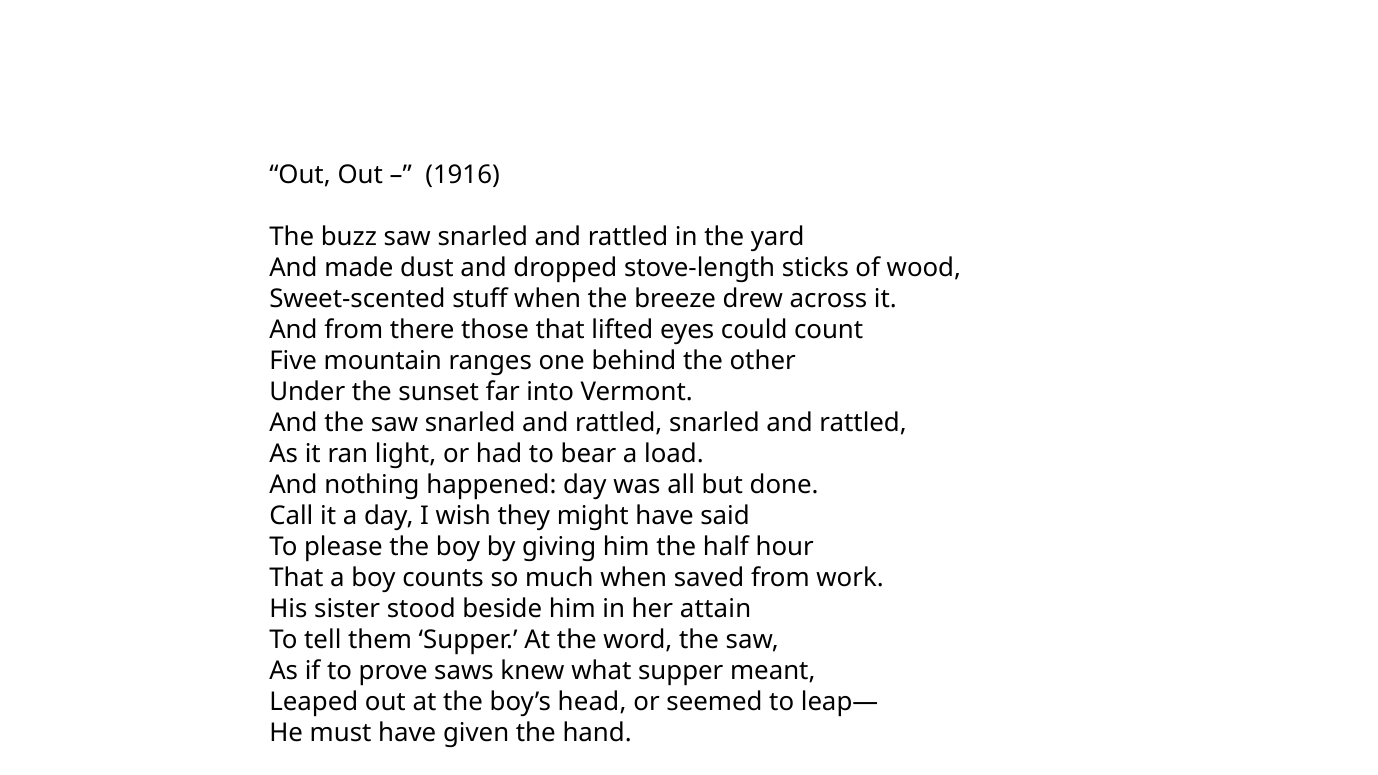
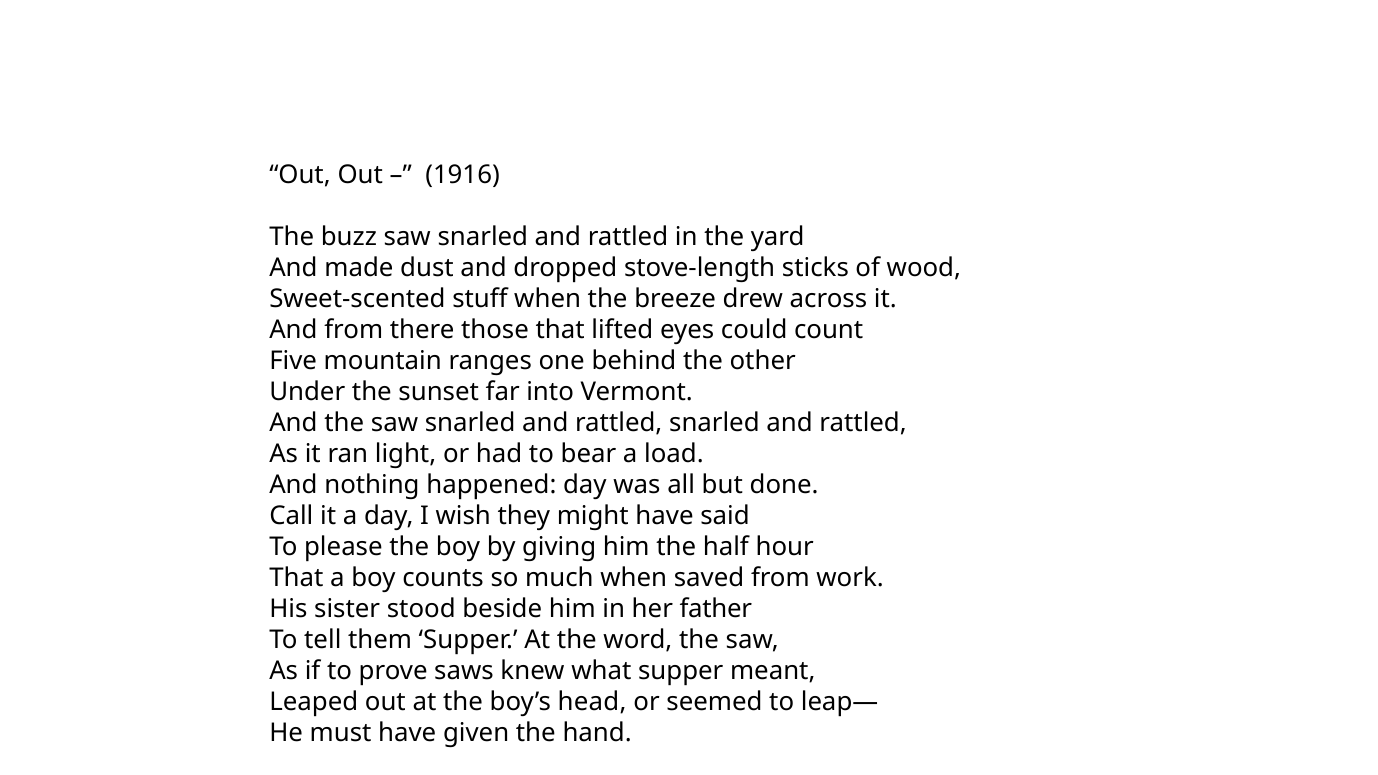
attain: attain -> father
